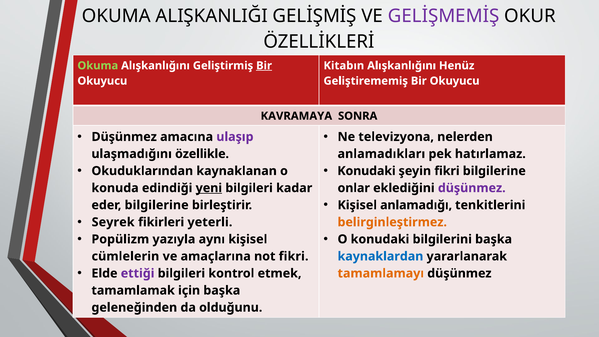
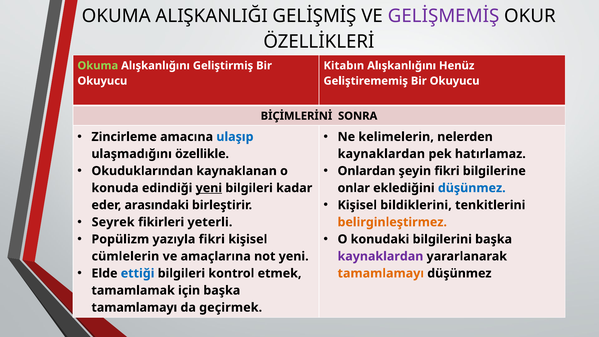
Bir at (264, 66) underline: present -> none
KAVRAMAYA: KAVRAMAYA -> BİÇİMLERİNİ
Düşünmez at (124, 137): Düşünmez -> Zincirleme
ulaşıp colour: purple -> blue
televizyona: televizyona -> kelimelerin
anlamadıkları at (381, 154): anlamadıkları -> kaynaklardan
Konudaki at (366, 171): Konudaki -> Onlardan
düşünmez at (472, 188) colour: purple -> blue
anlamadığı: anlamadığı -> bildiklerini
eder bilgilerine: bilgilerine -> arasındaki
yazıyla aynı: aynı -> fikri
not fikri: fikri -> yeni
kaynaklardan at (380, 256) colour: blue -> purple
ettiği colour: purple -> blue
geleneğinden at (134, 307): geleneğinden -> tamamlamayı
olduğunu: olduğunu -> geçirmek
